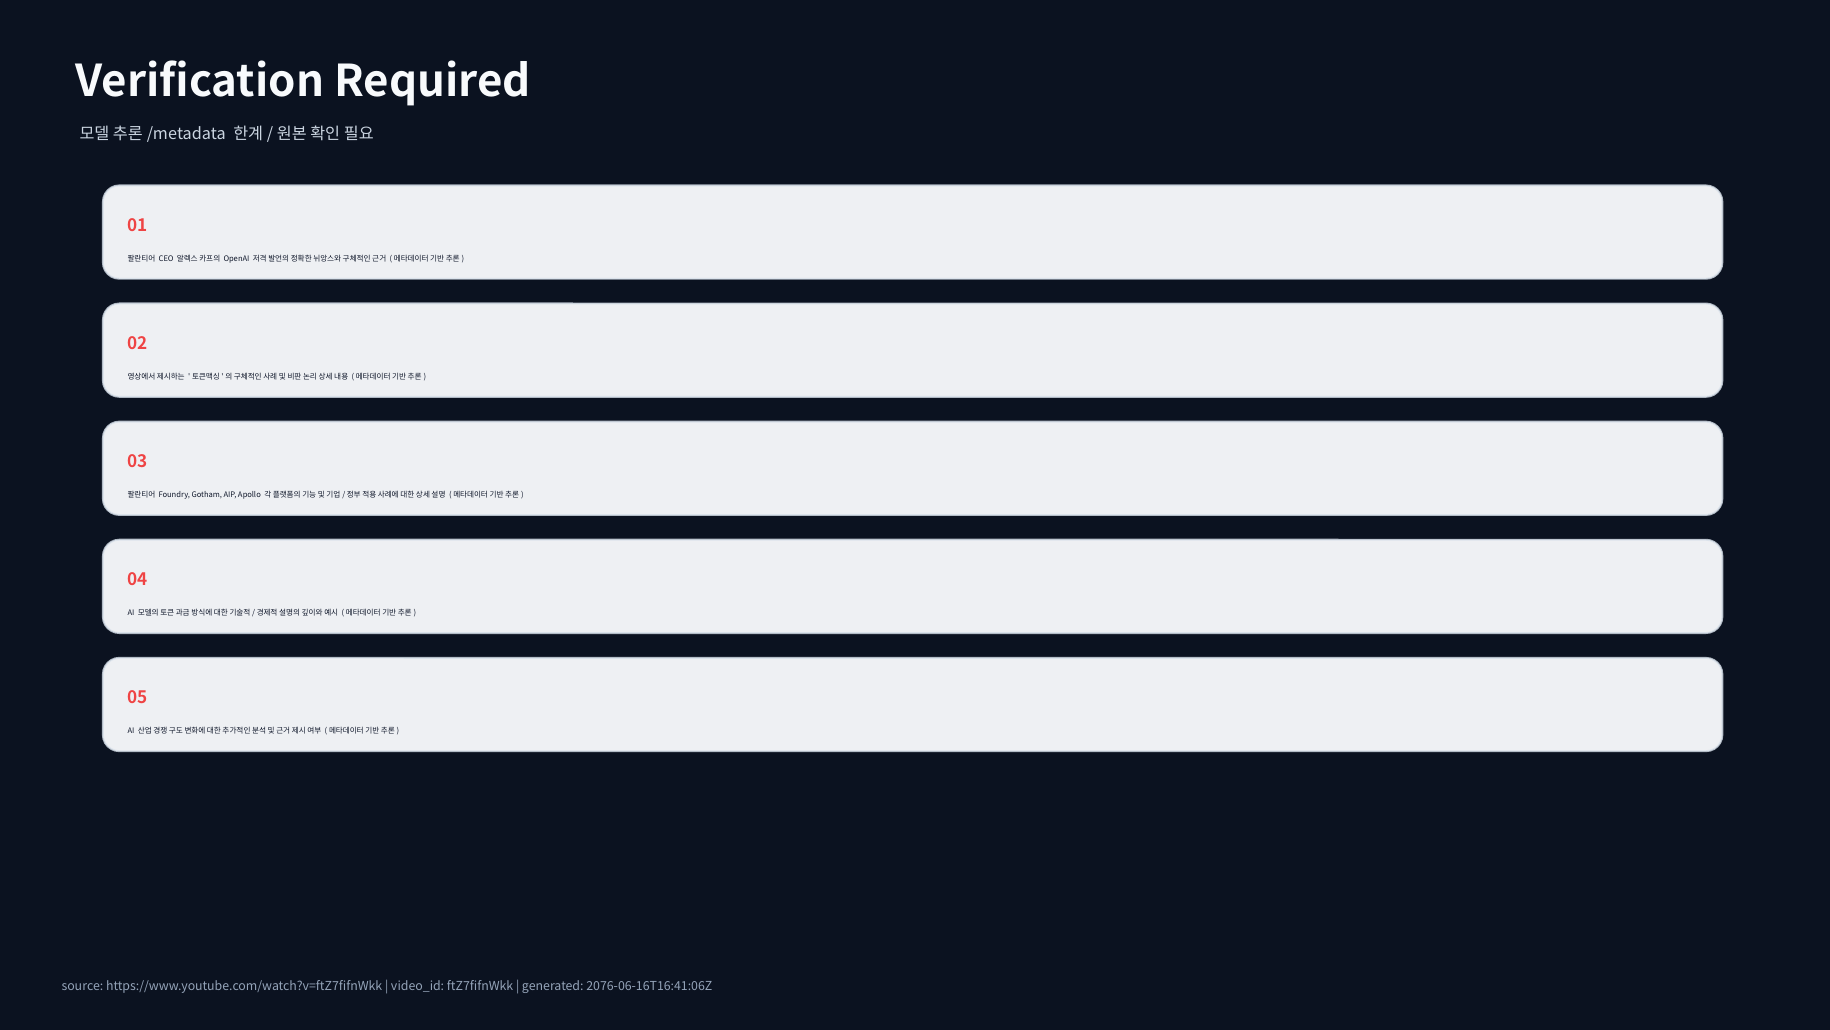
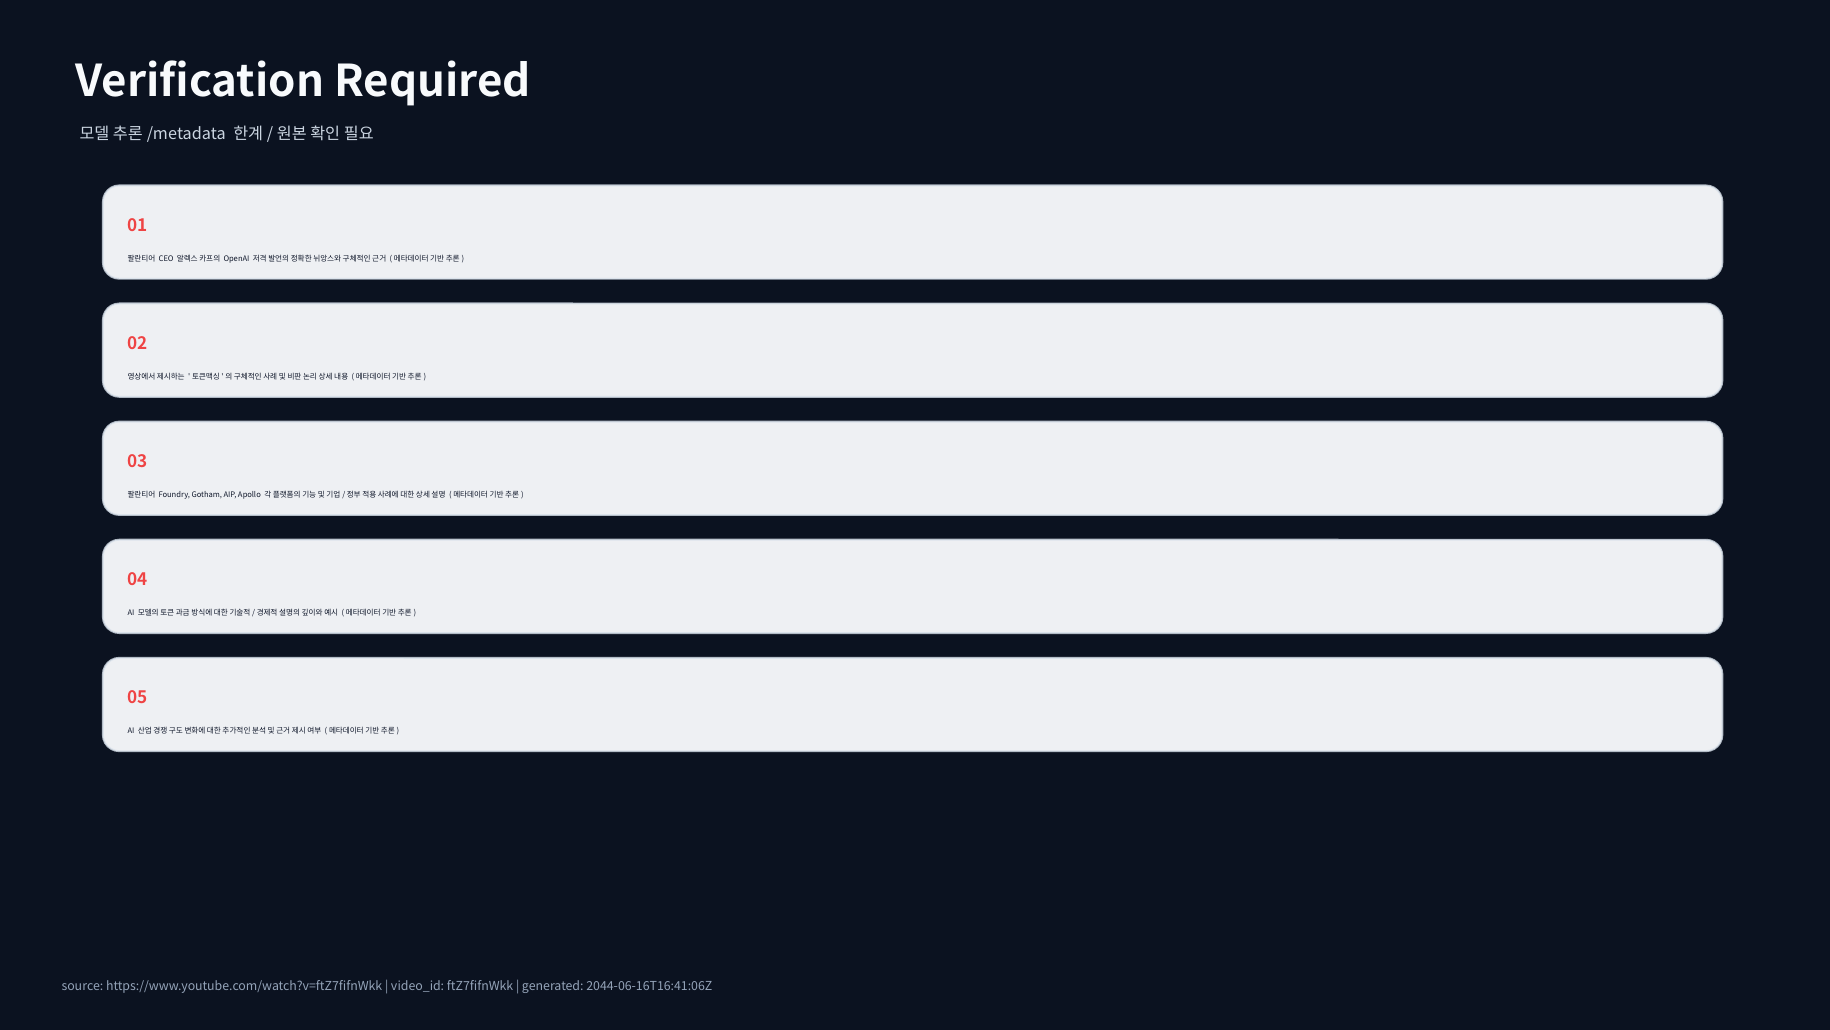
2076-06-16T16:41:06Z: 2076-06-16T16:41:06Z -> 2044-06-16T16:41:06Z
